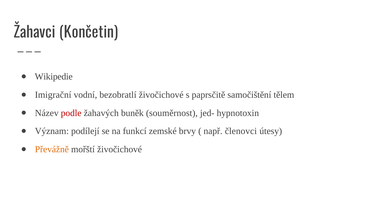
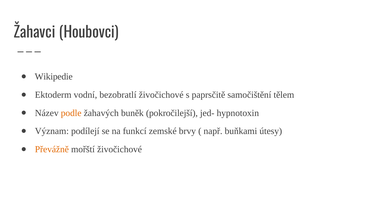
Končetin: Končetin -> Houbovci
Imigrační: Imigrační -> Ektoderm
podle colour: red -> orange
souměrnost: souměrnost -> pokročilejší
členovci: členovci -> buňkami
